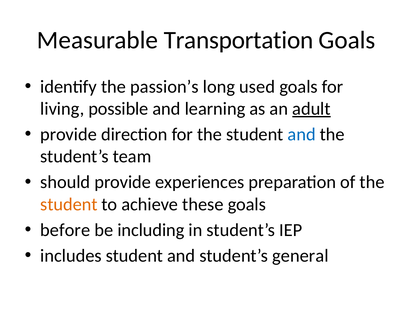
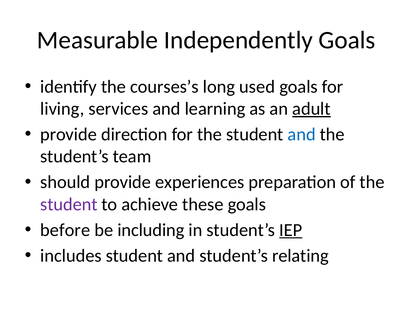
Transportation: Transportation -> Independently
passion’s: passion’s -> courses’s
possible: possible -> services
student at (69, 204) colour: orange -> purple
IEP underline: none -> present
general: general -> relating
